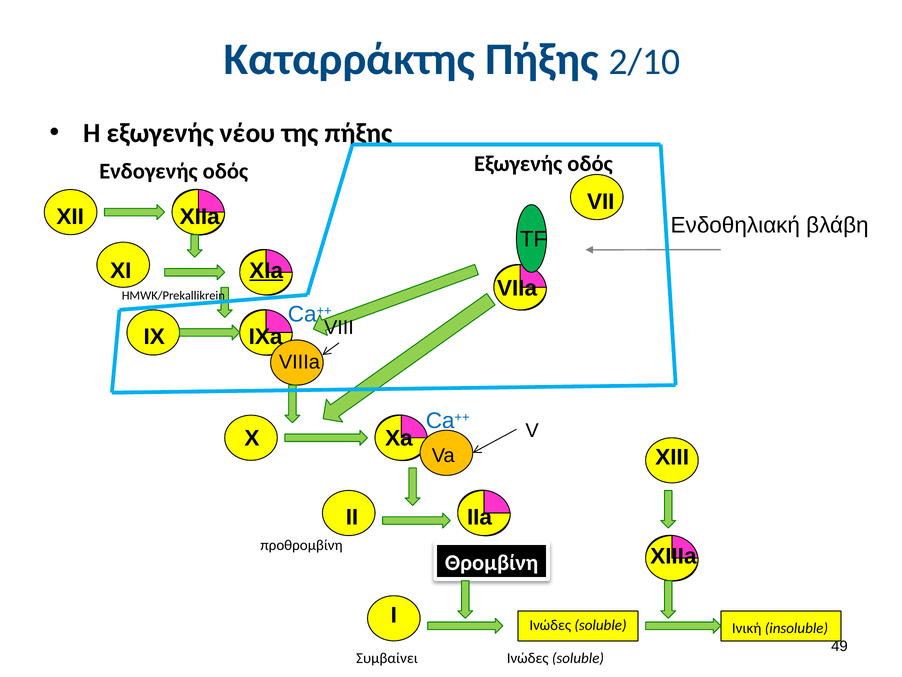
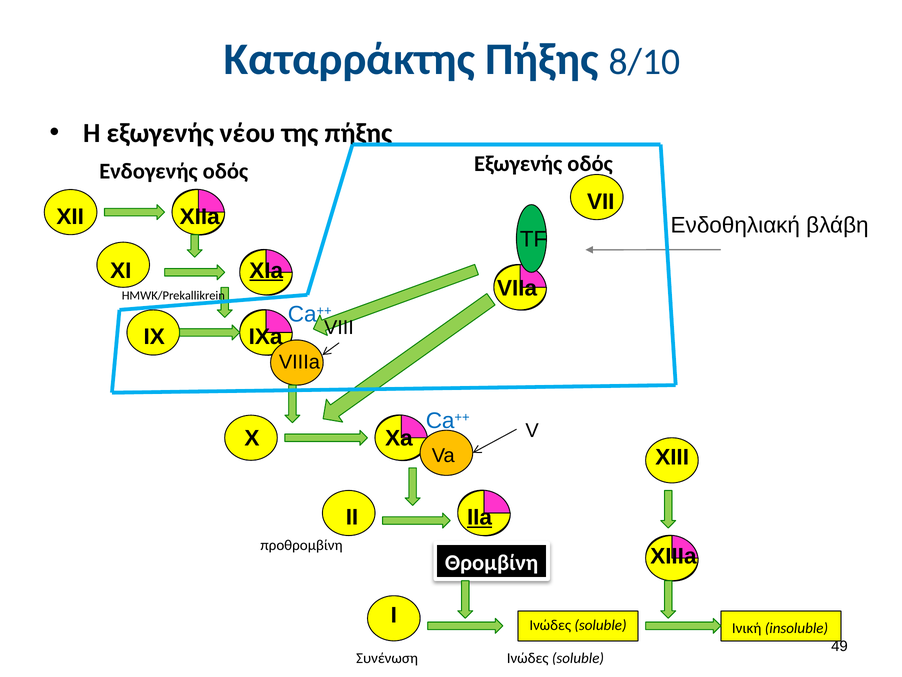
2/10: 2/10 -> 8/10
IIa underline: none -> present
Συμβαίνει: Συμβαίνει -> Συνένωση
